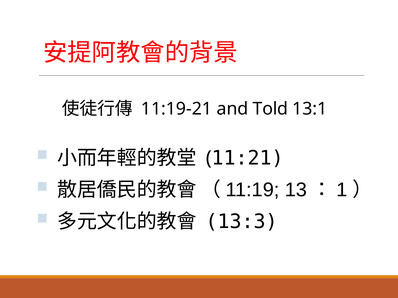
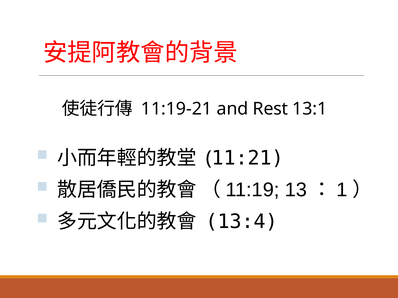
Told: Told -> Rest
13:3: 13:3 -> 13:4
